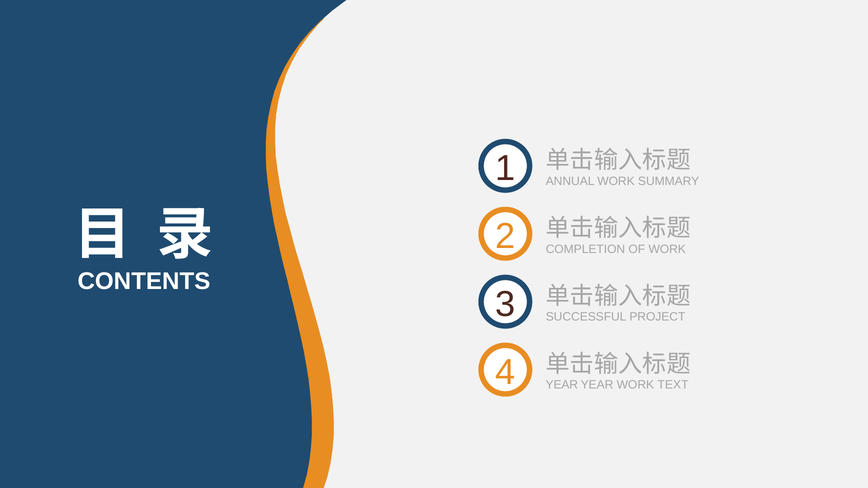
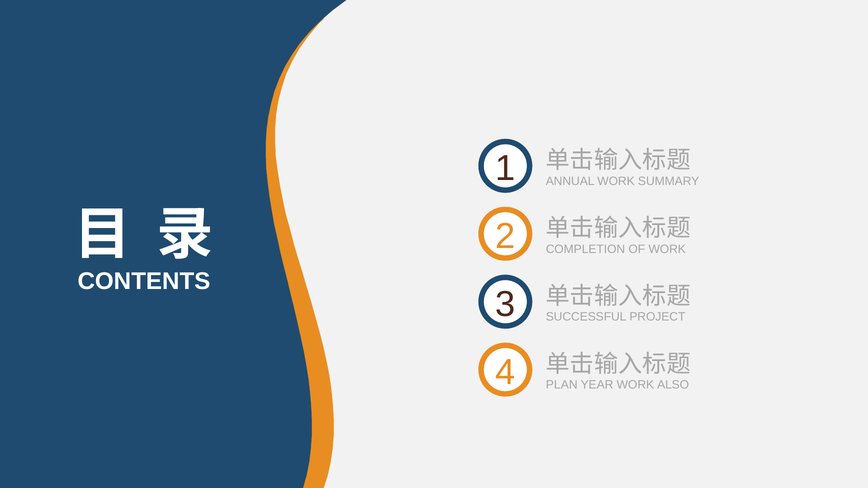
YEAR at (562, 385): YEAR -> PLAN
TEXT: TEXT -> ALSO
